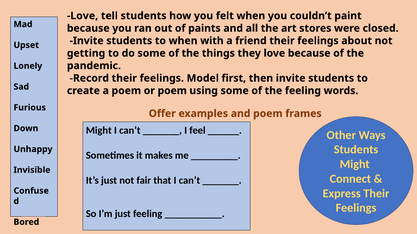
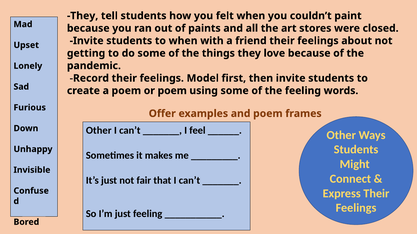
Love at (83, 16): Love -> They
Might at (99, 131): Might -> Other
